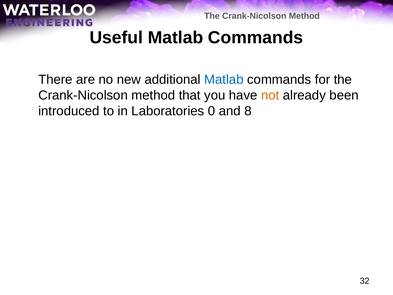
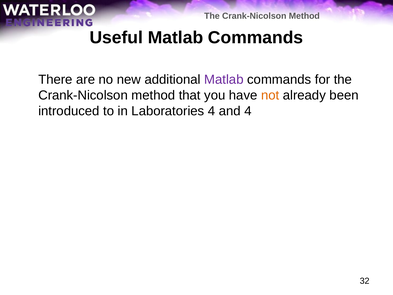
Matlab at (224, 80) colour: blue -> purple
Laboratories 0: 0 -> 4
and 8: 8 -> 4
